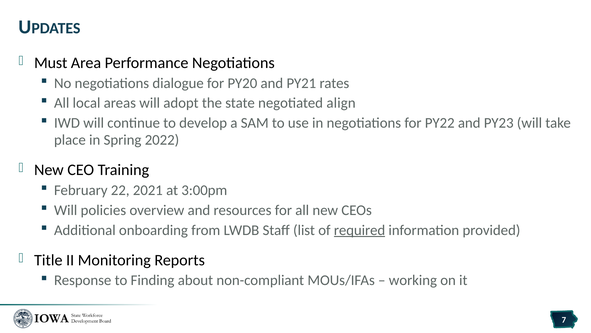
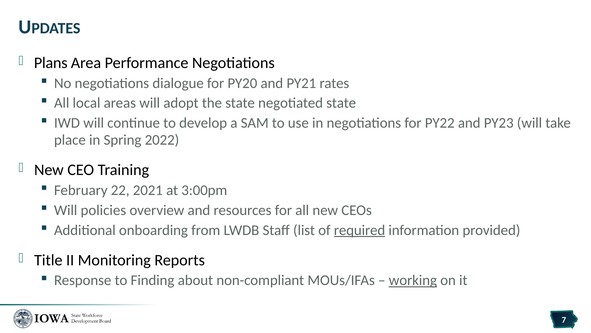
Must: Must -> Plans
negotiated align: align -> state
working underline: none -> present
